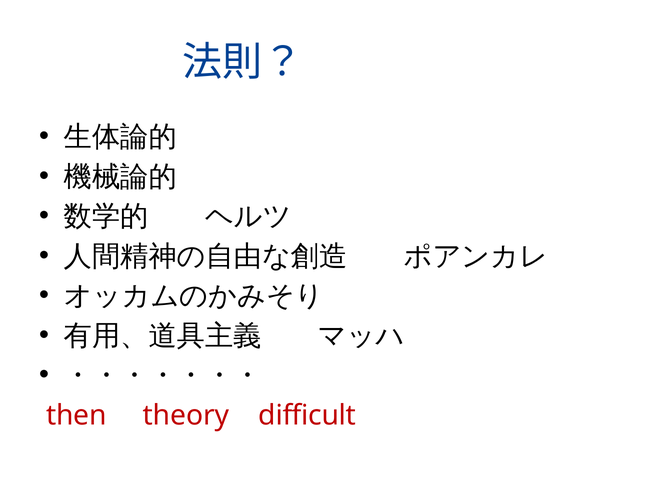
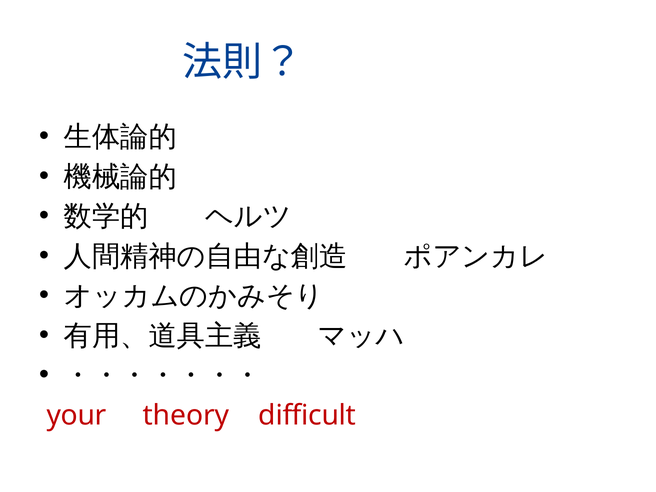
then: then -> your
